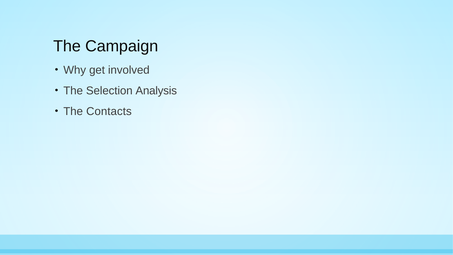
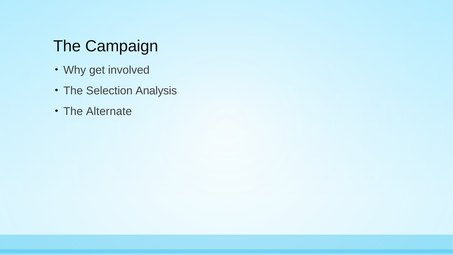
Contacts: Contacts -> Alternate
